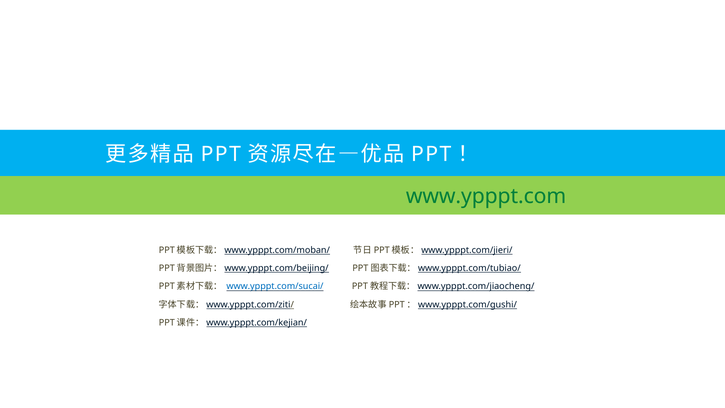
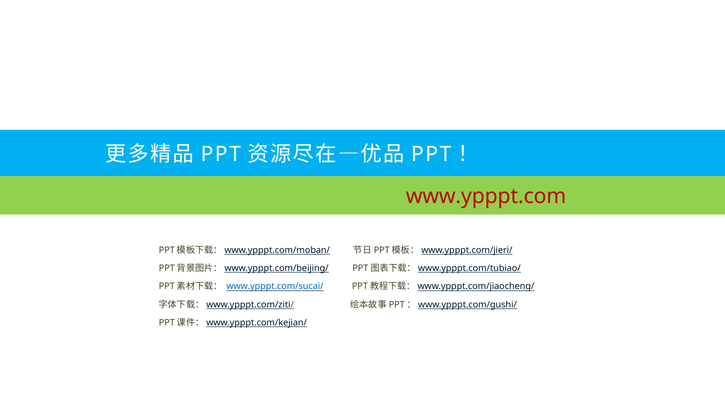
www.ypppt.com colour: green -> red
